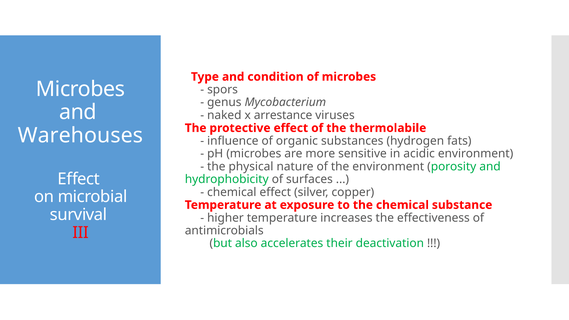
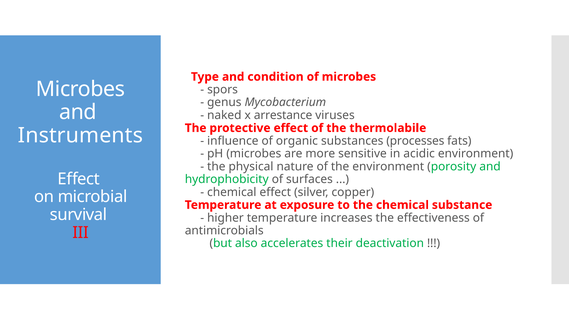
Warehouses: Warehouses -> Instruments
hydrogen: hydrogen -> processes
